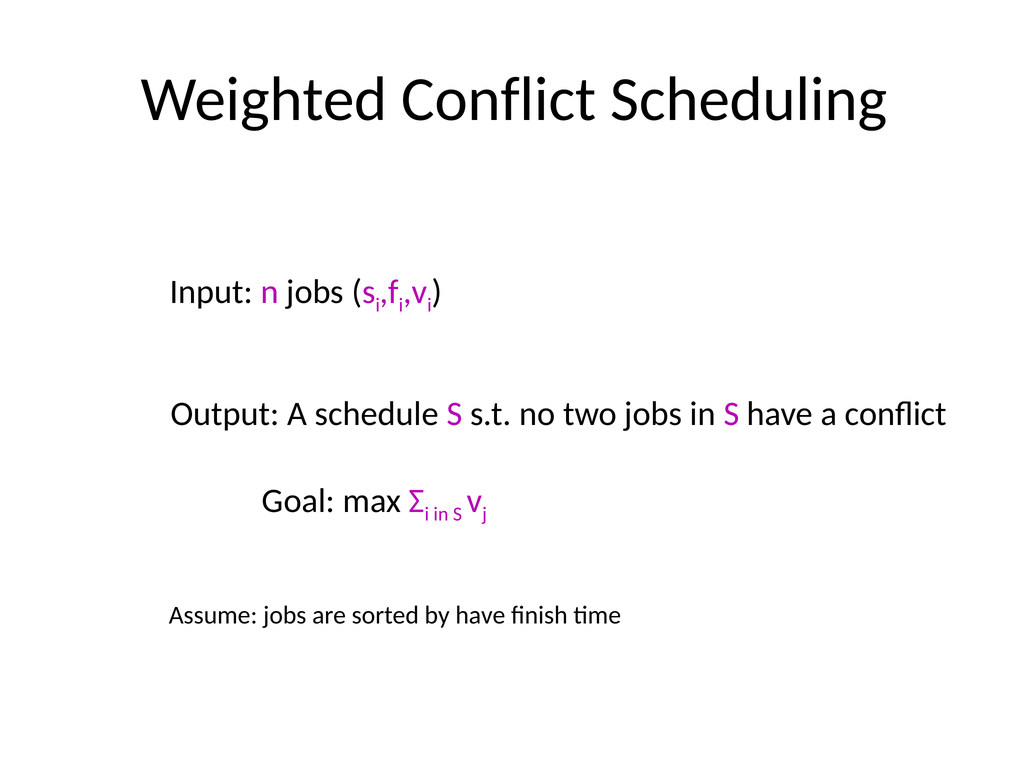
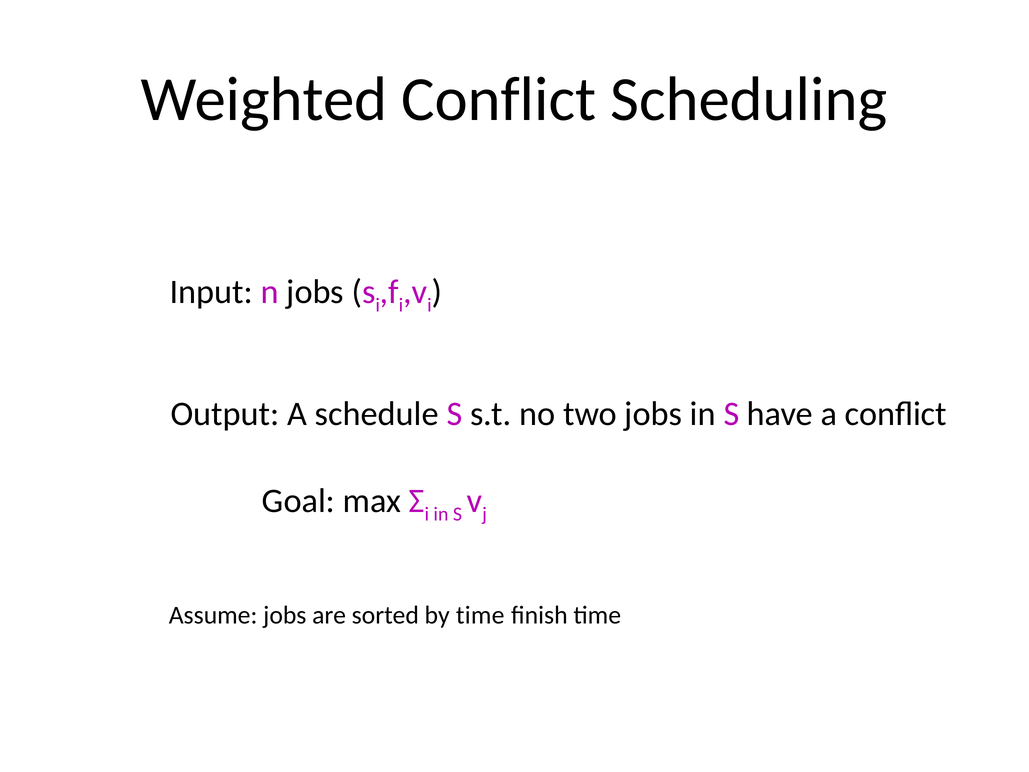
by have: have -> time
